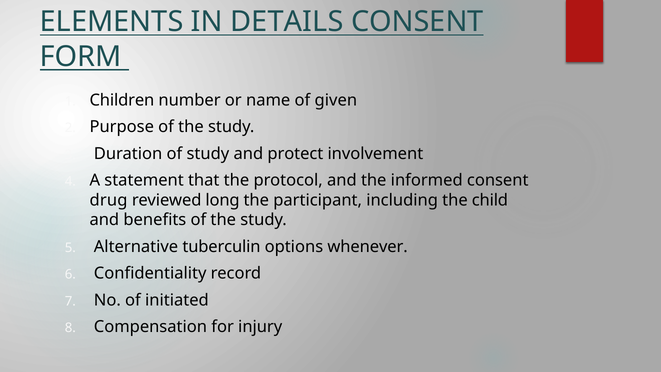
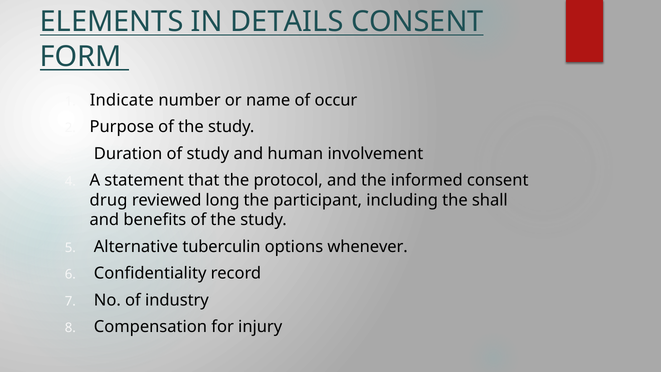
Children: Children -> Indicate
given: given -> occur
protect: protect -> human
child: child -> shall
initiated: initiated -> industry
